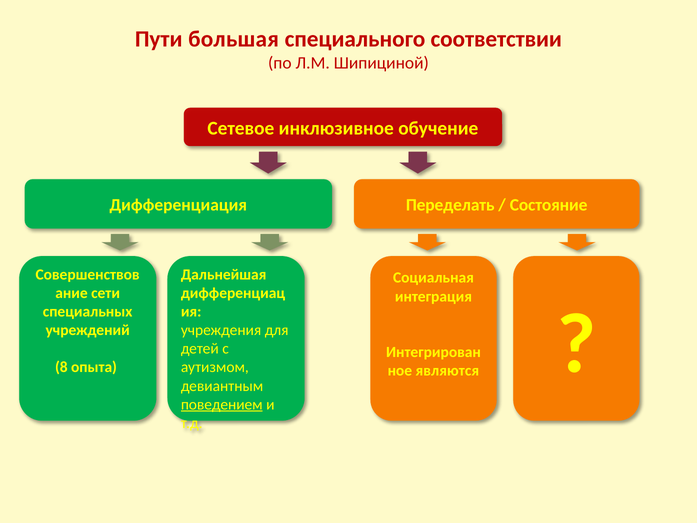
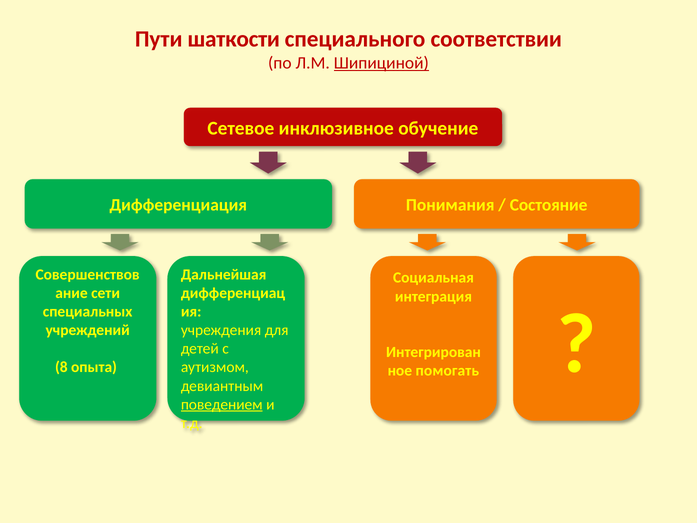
большая: большая -> шаткости
Шипициной underline: none -> present
Переделать: Переделать -> Понимания
являются: являются -> помогать
